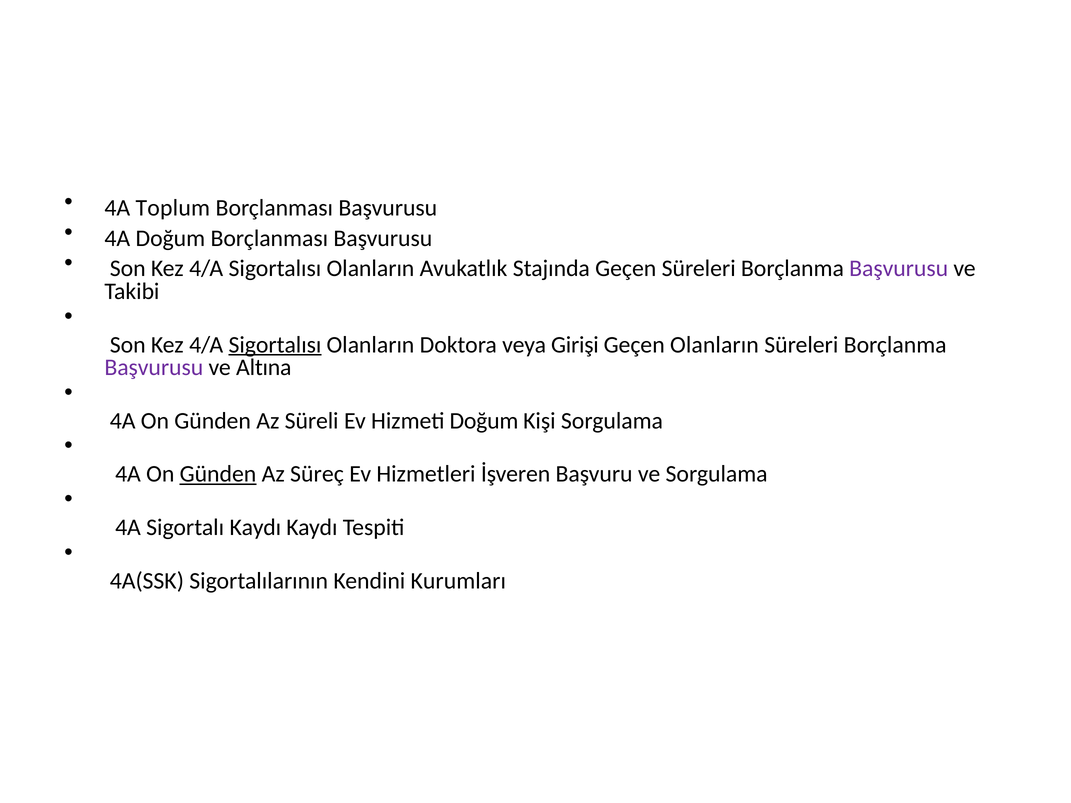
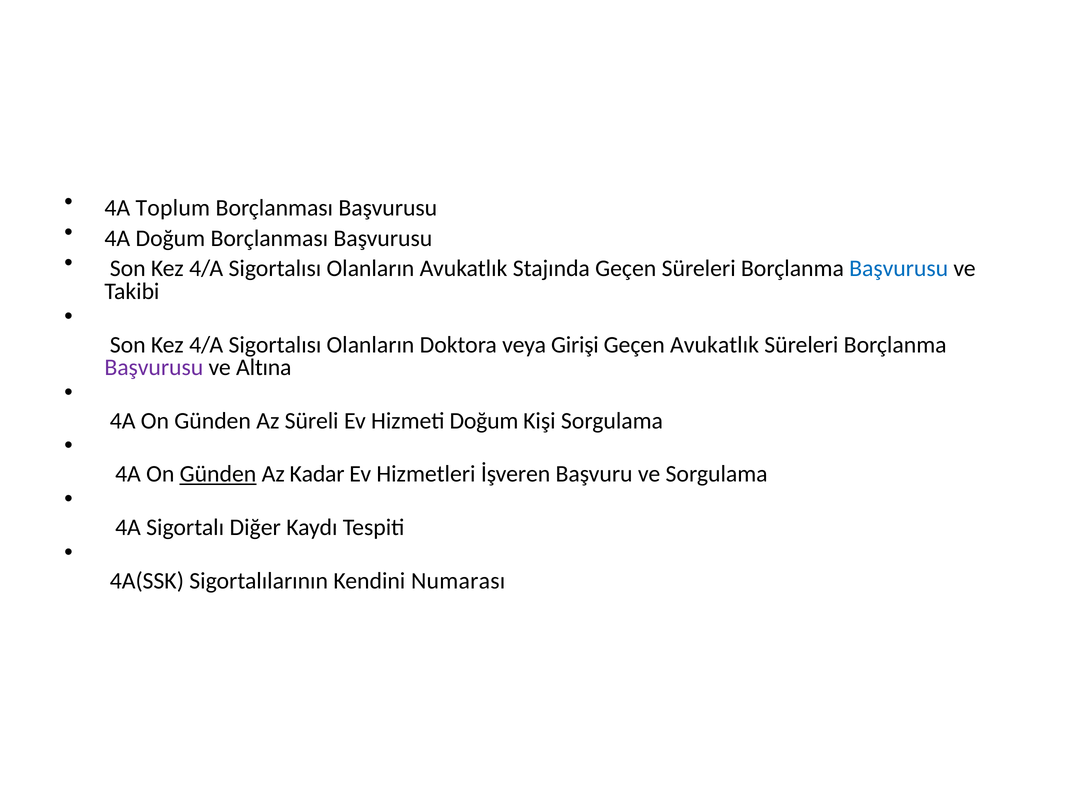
Başvurusu at (899, 269) colour: purple -> blue
Sigortalısı at (275, 345) underline: present -> none
Geçen Olanların: Olanların -> Avukatlık
Süreç: Süreç -> Kadar
Sigortalı Kaydı: Kaydı -> Diğer
Kurumları: Kurumları -> Numarası
